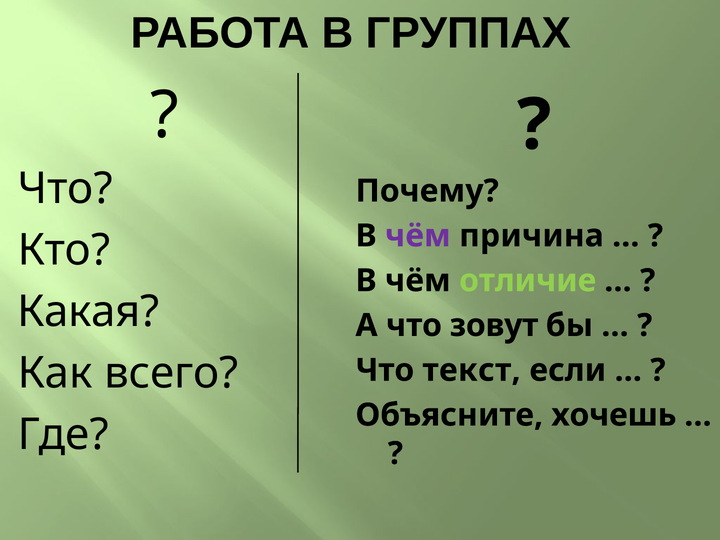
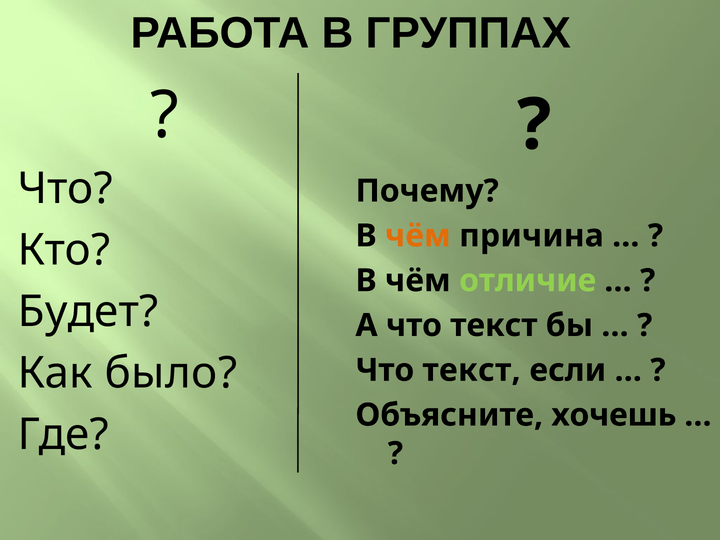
чём at (418, 236) colour: purple -> orange
Какая: Какая -> Будет
А что зовут: зовут -> текст
всего: всего -> было
